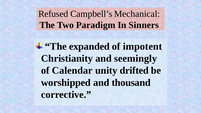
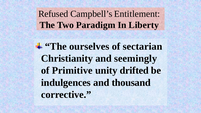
Mechanical: Mechanical -> Entitlement
Sinners: Sinners -> Liberty
expanded: expanded -> ourselves
impotent: impotent -> sectarian
Calendar: Calendar -> Primitive
worshipped: worshipped -> indulgences
